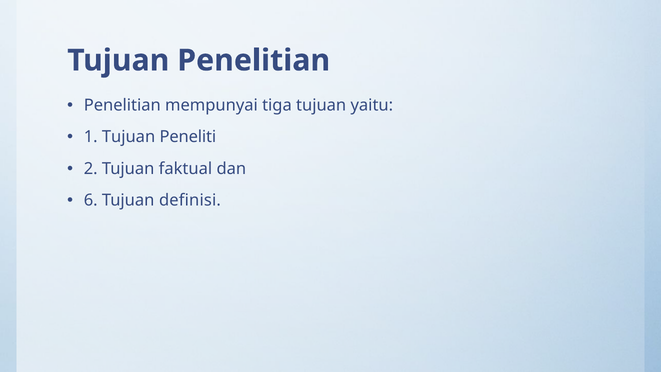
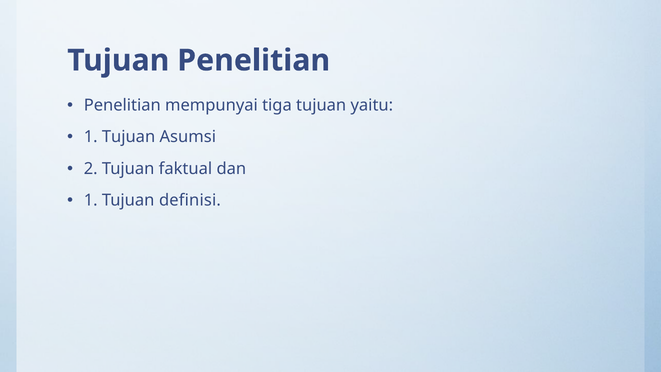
Peneliti: Peneliti -> Asumsi
6 at (91, 200): 6 -> 1
